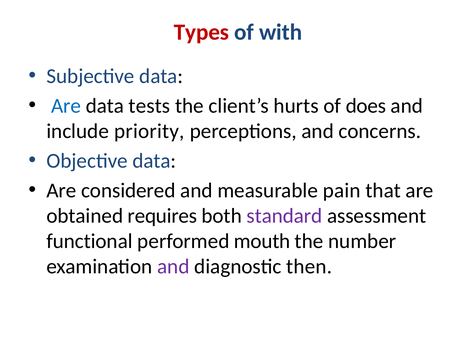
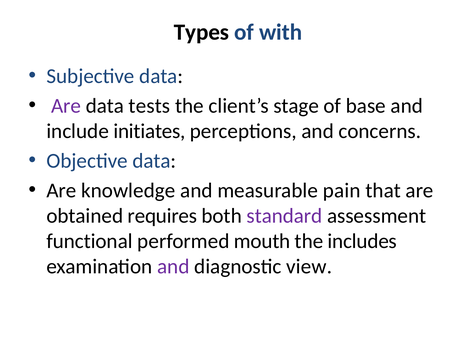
Types colour: red -> black
Are at (66, 106) colour: blue -> purple
hurts: hurts -> stage
does: does -> base
priority: priority -> initiates
considered: considered -> knowledge
number: number -> includes
then: then -> view
